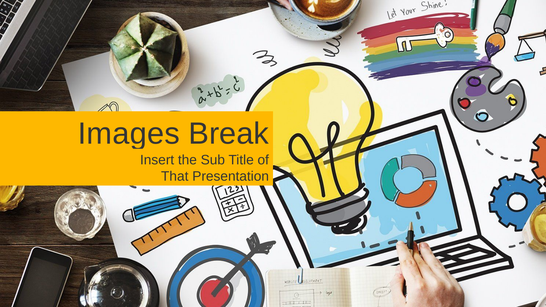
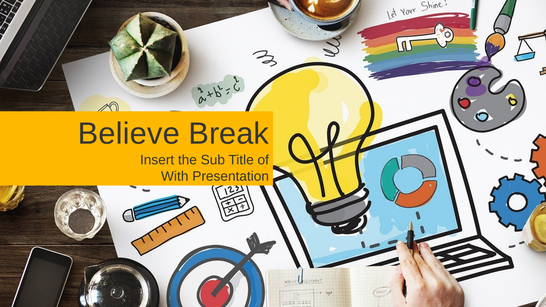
Images: Images -> Believe
That: That -> With
